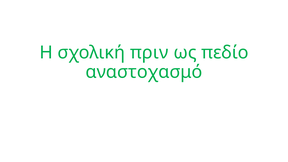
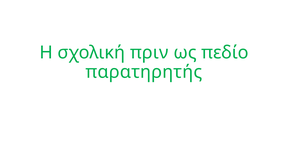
αναστοχασμό: αναστοχασμό -> παρατηρητής
